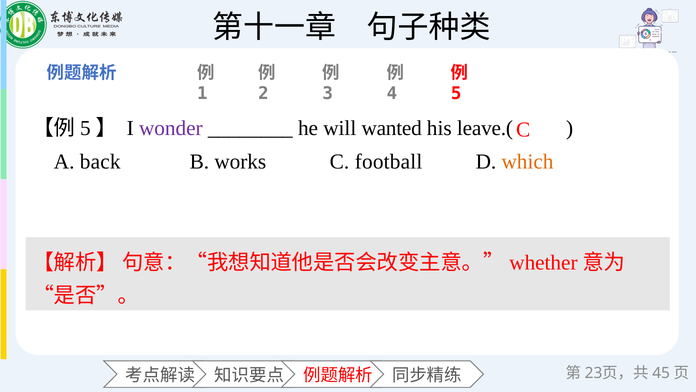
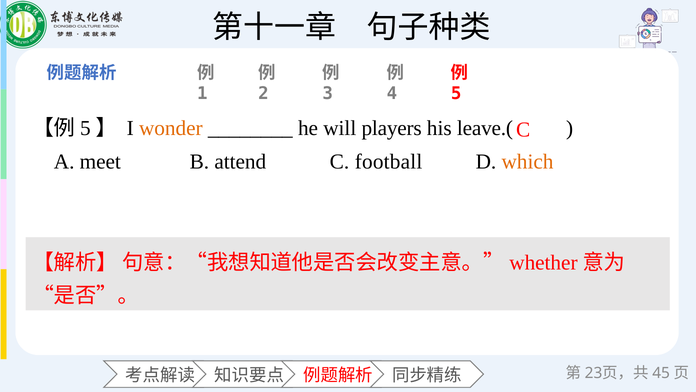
wonder colour: purple -> orange
wanted: wanted -> players
back: back -> meet
works: works -> attend
